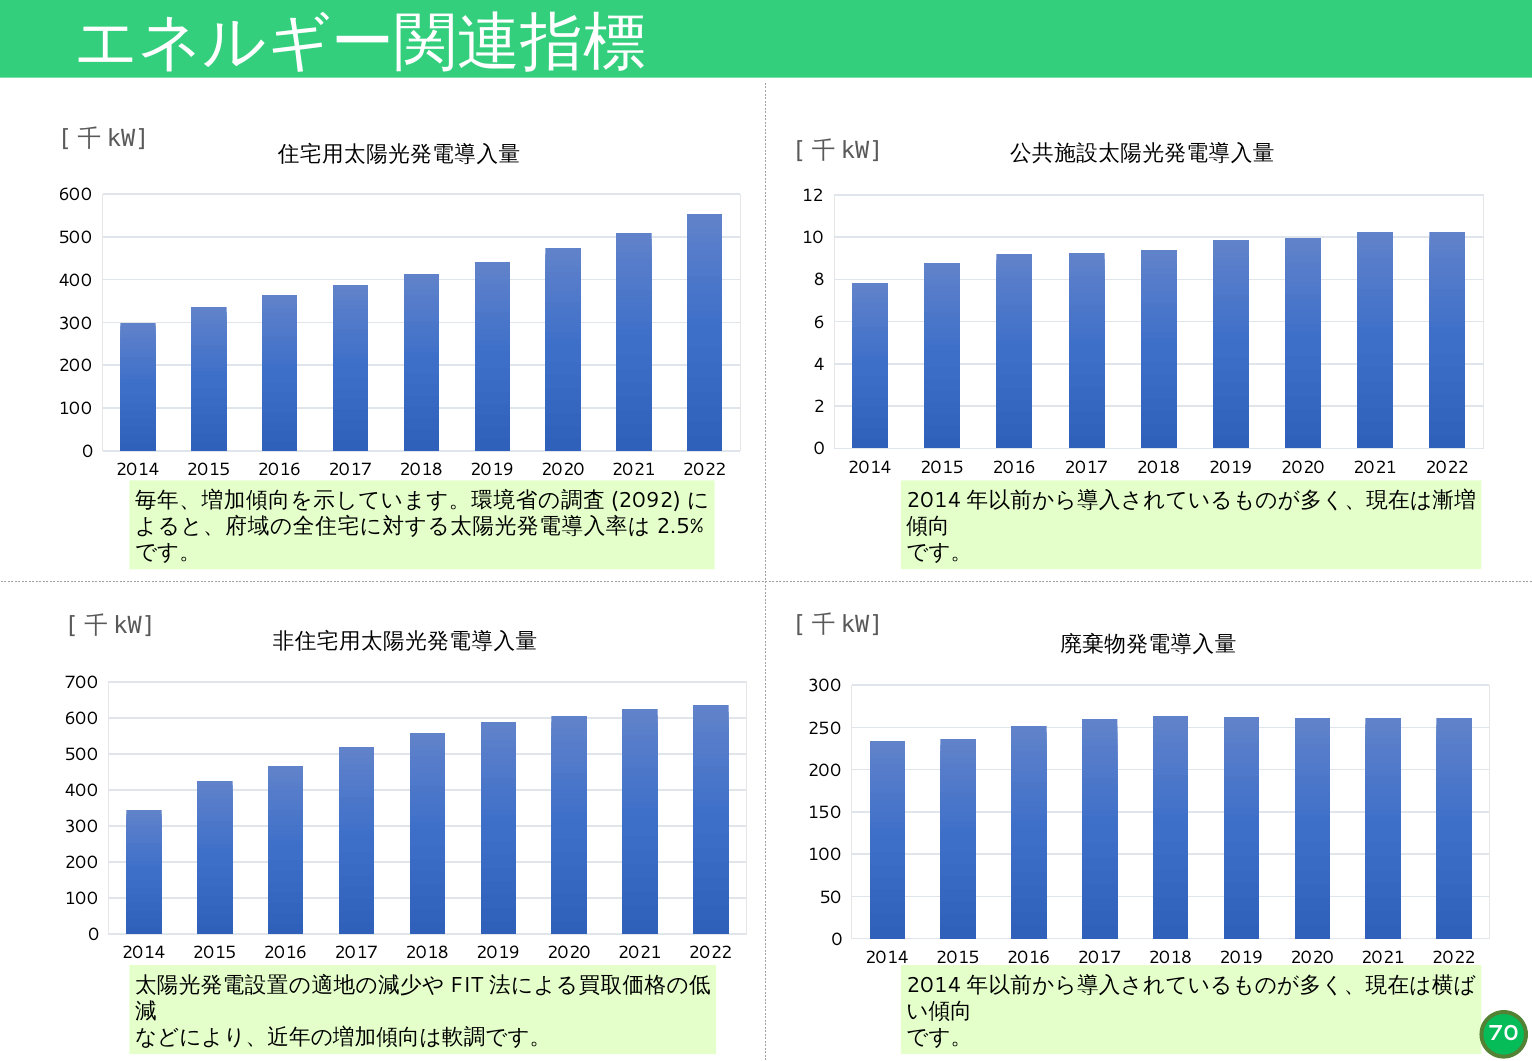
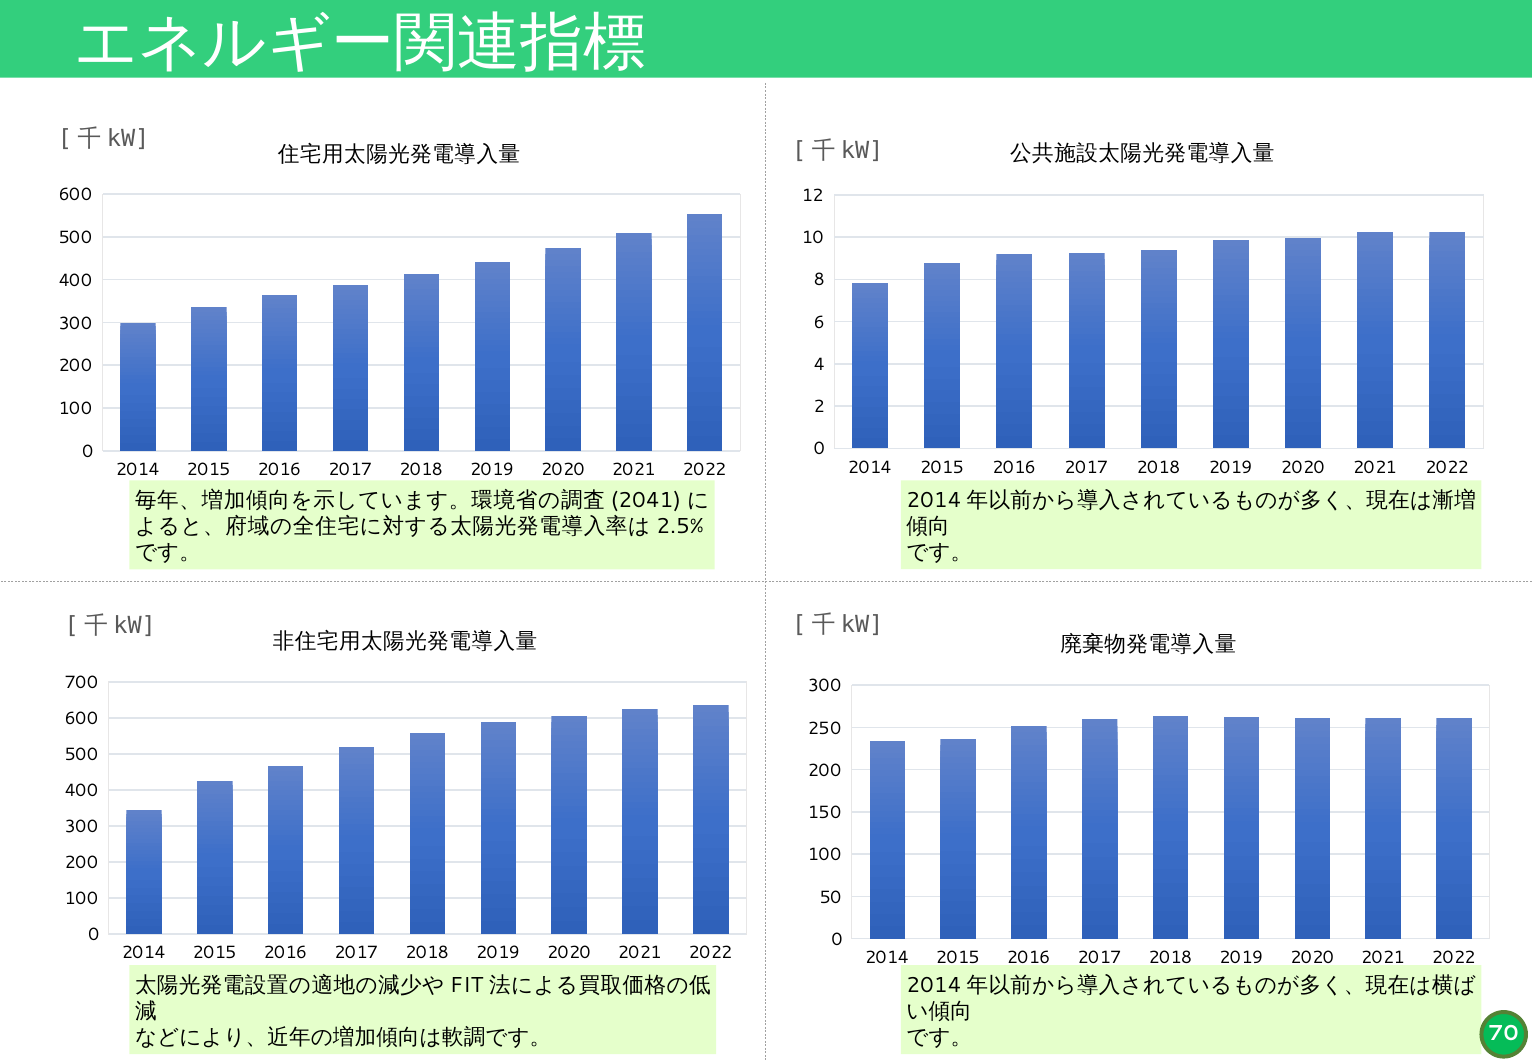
2092: 2092 -> 2041
